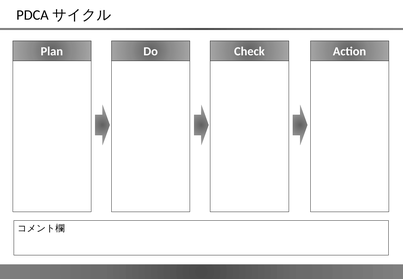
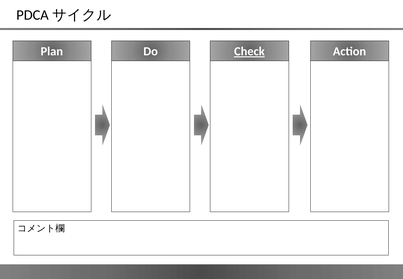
Check underline: none -> present
